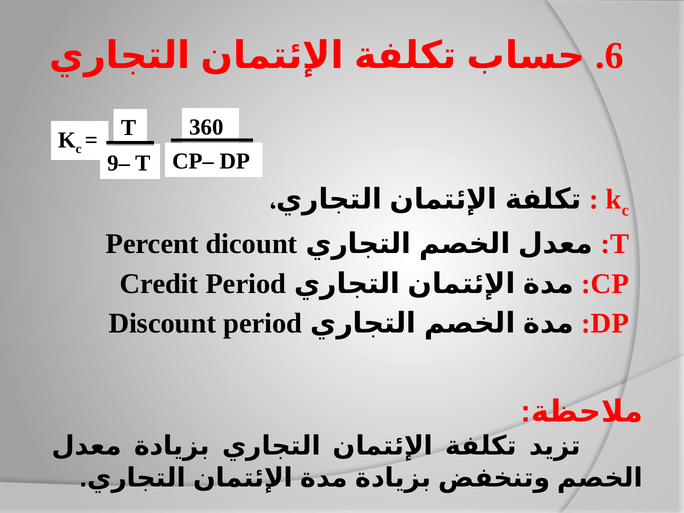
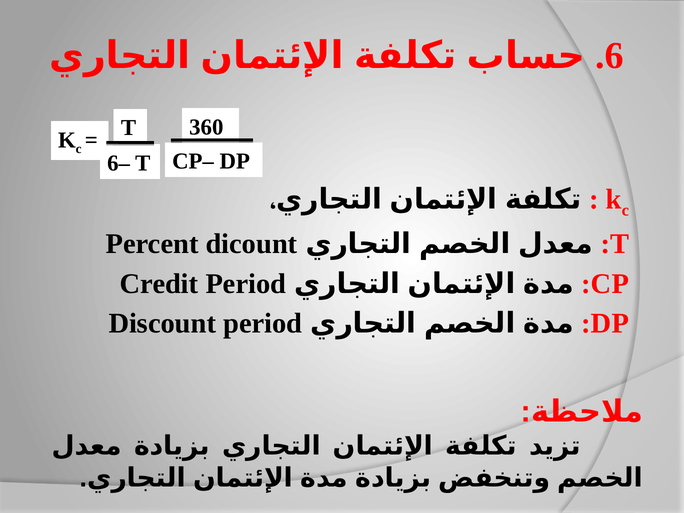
9–: 9– -> 6–
